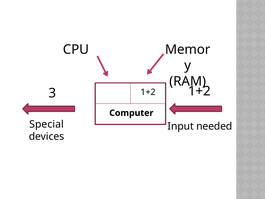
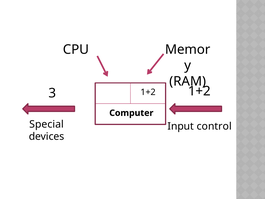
needed: needed -> control
